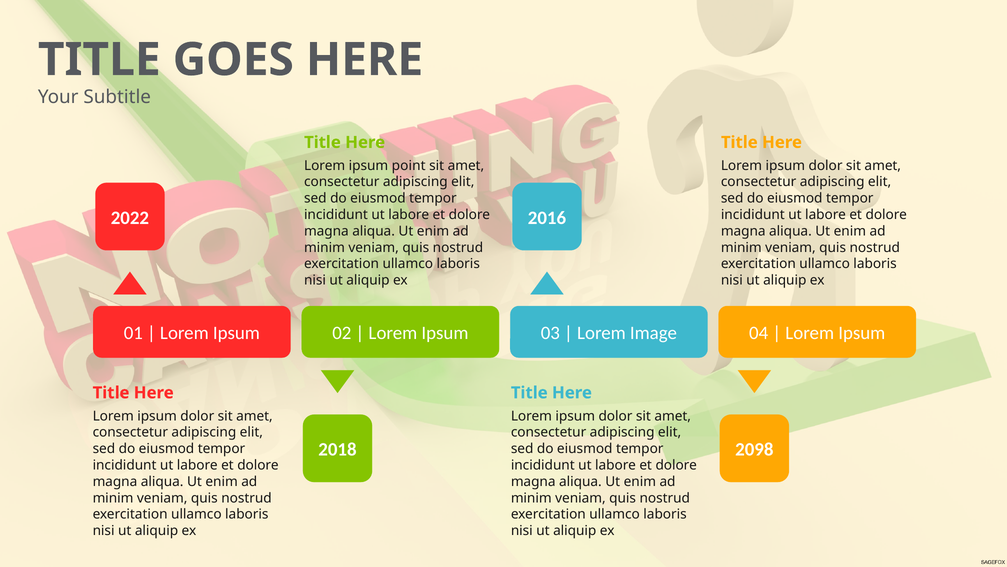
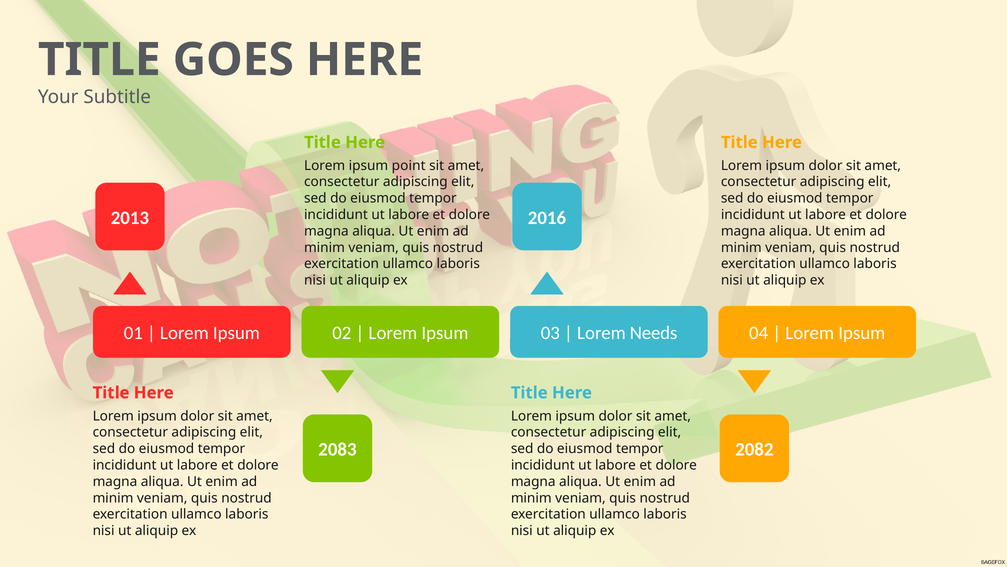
2022: 2022 -> 2013
Image: Image -> Needs
2018: 2018 -> 2083
2098: 2098 -> 2082
